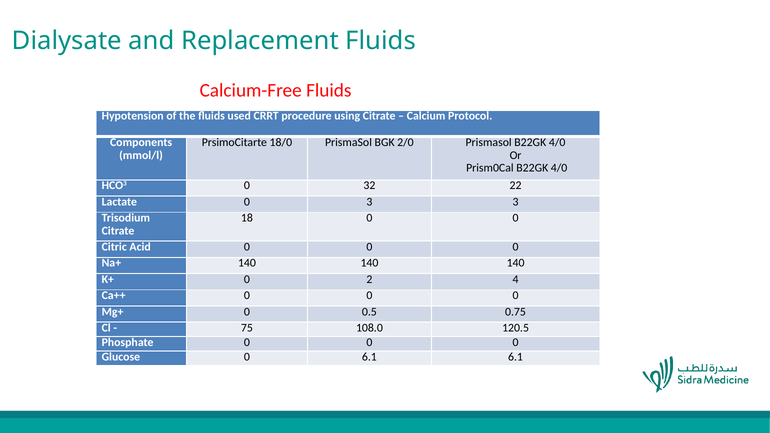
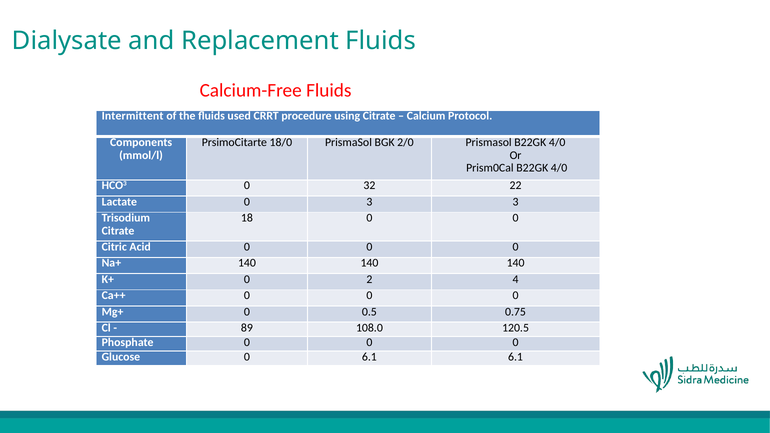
Hypotension: Hypotension -> Intermittent
75: 75 -> 89
